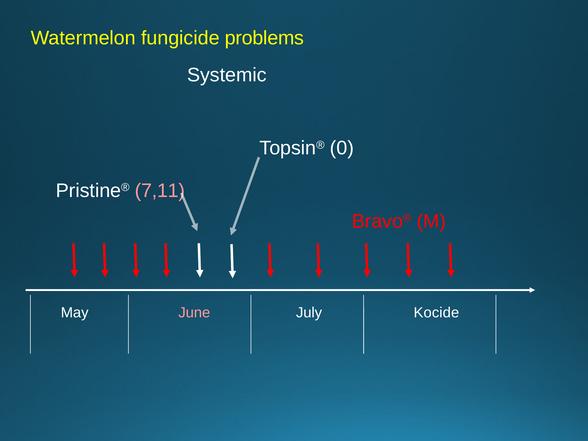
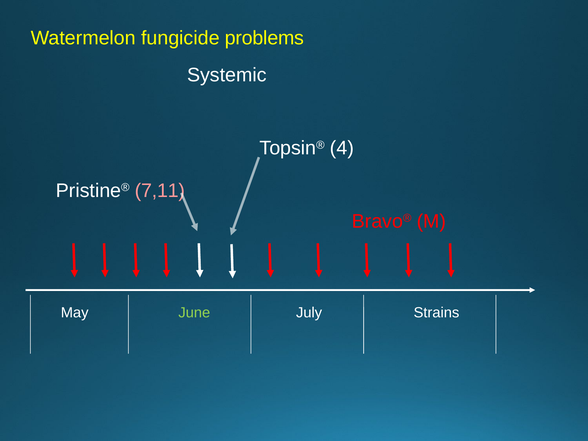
0: 0 -> 4
June colour: pink -> light green
Kocide: Kocide -> Strains
